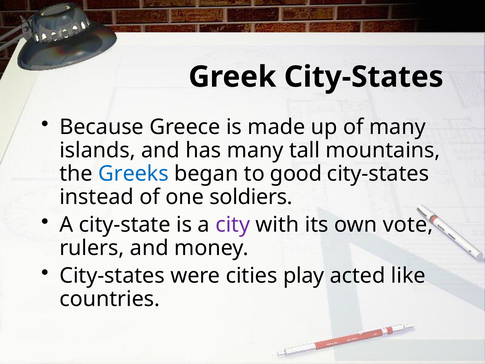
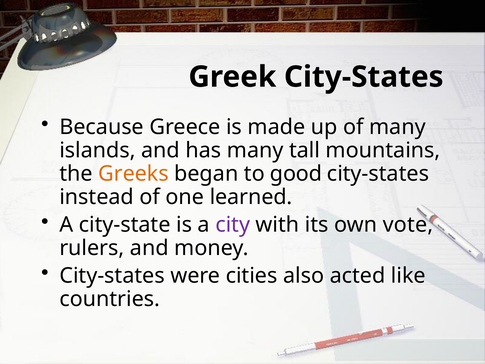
Greeks colour: blue -> orange
soldiers: soldiers -> learned
play: play -> also
